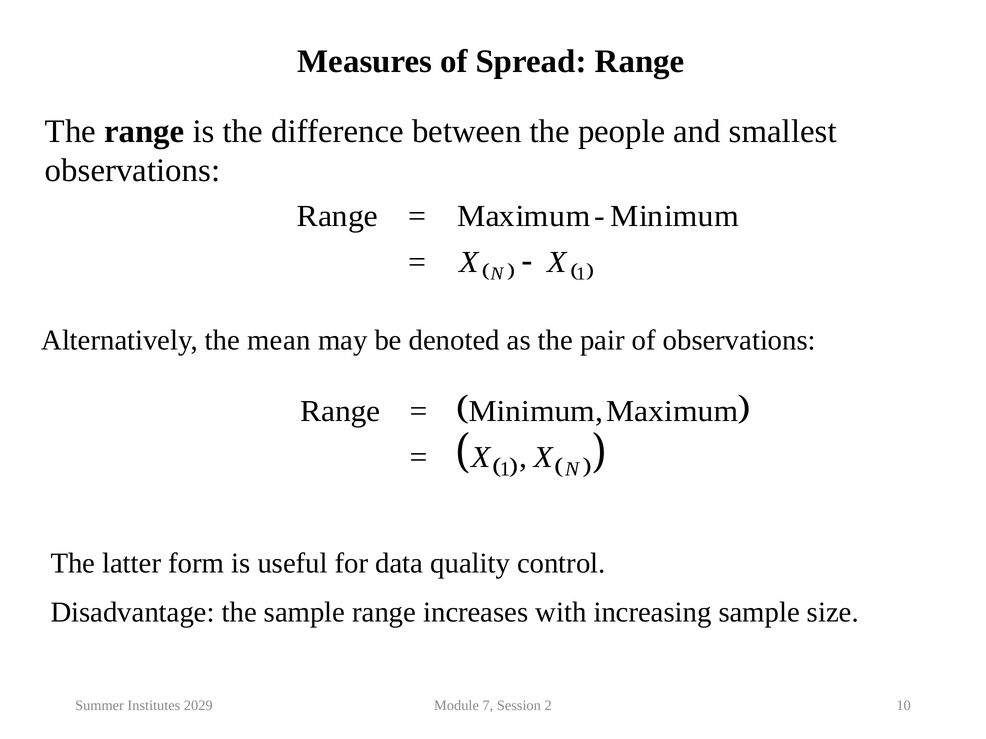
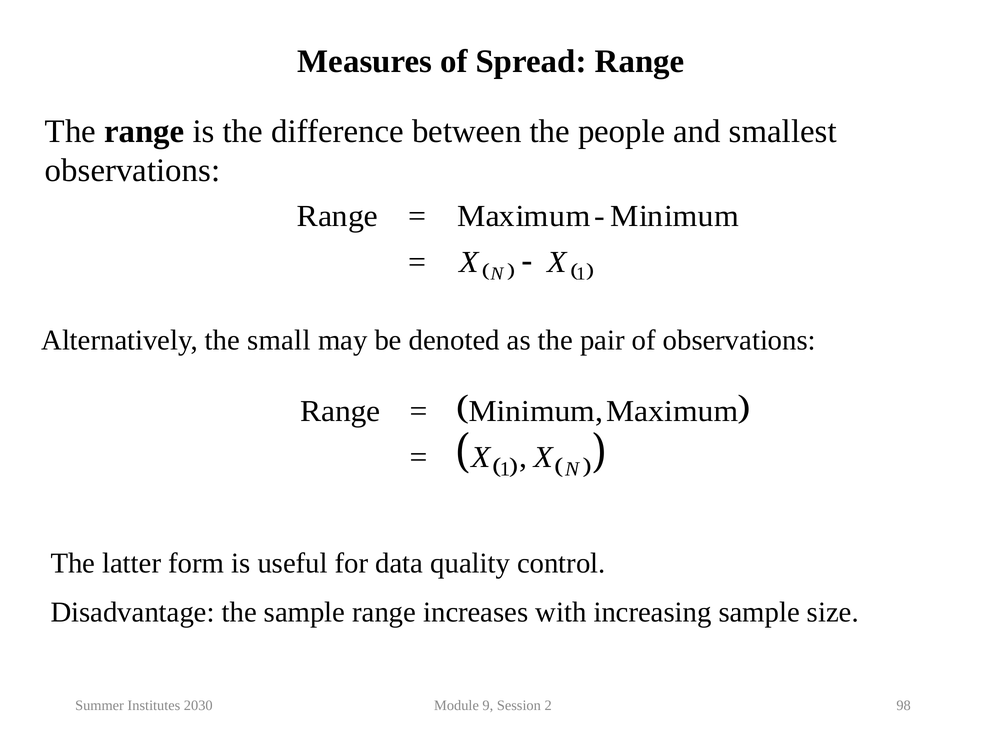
mean: mean -> small
2029: 2029 -> 2030
7: 7 -> 9
10: 10 -> 98
